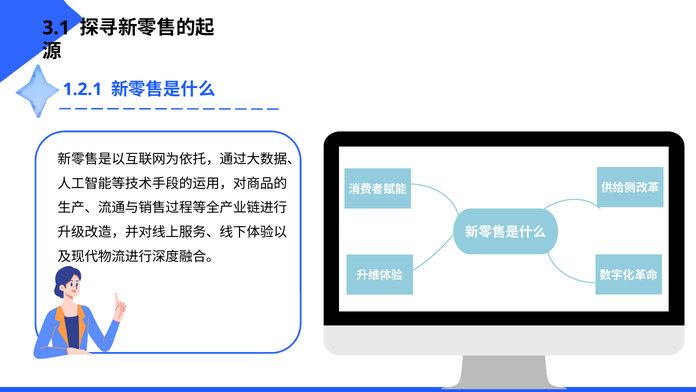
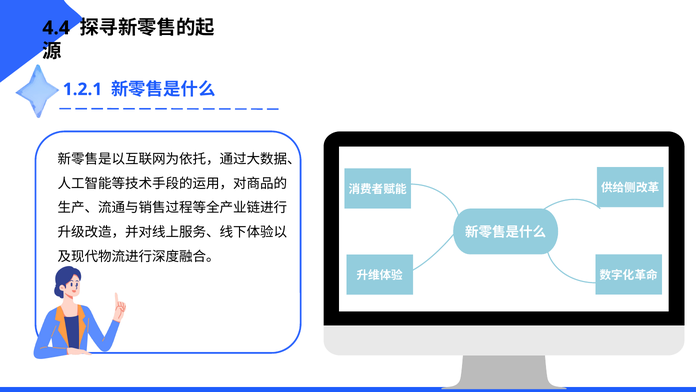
3.1: 3.1 -> 4.4
